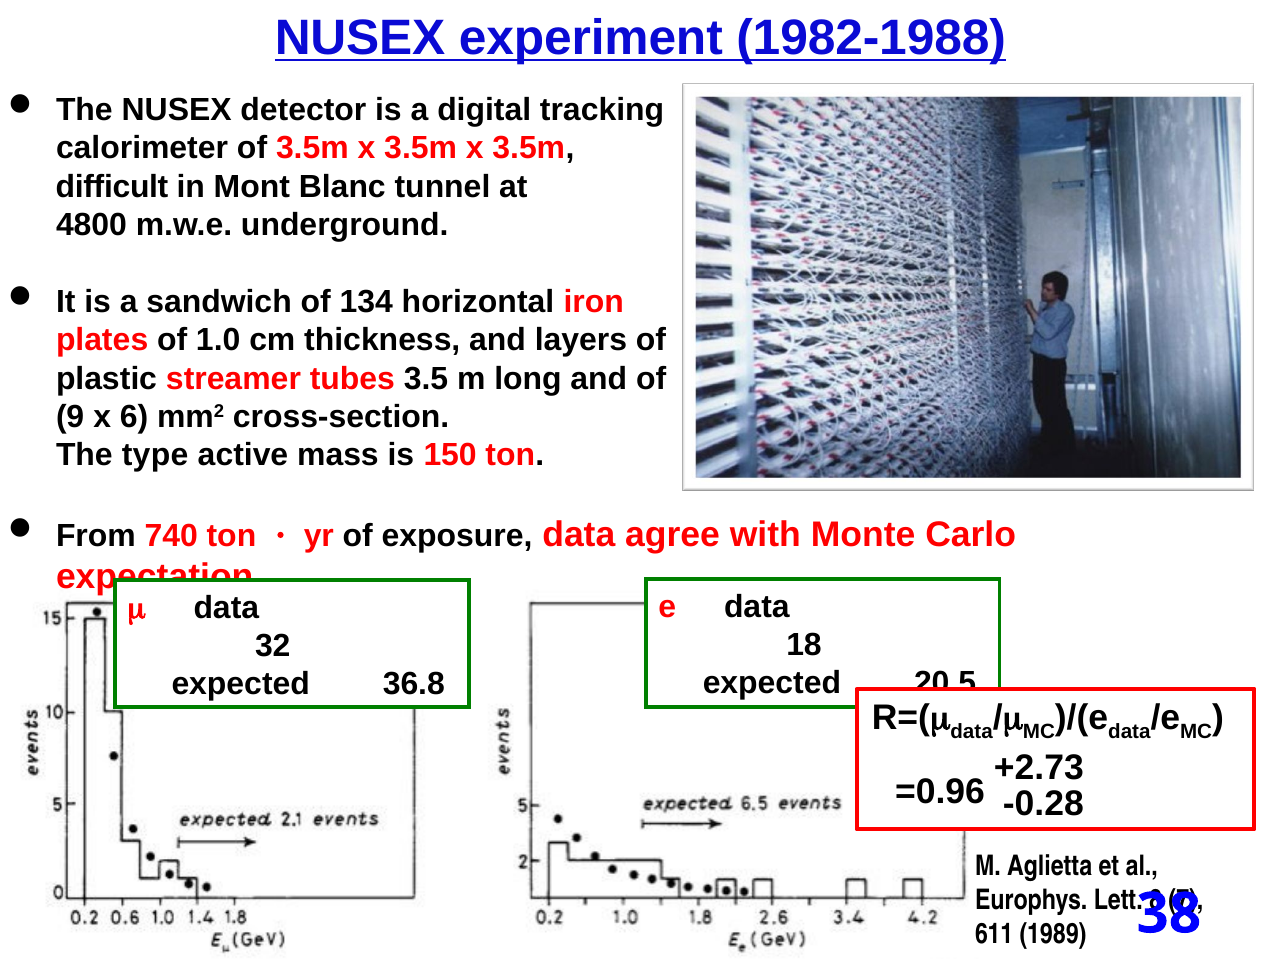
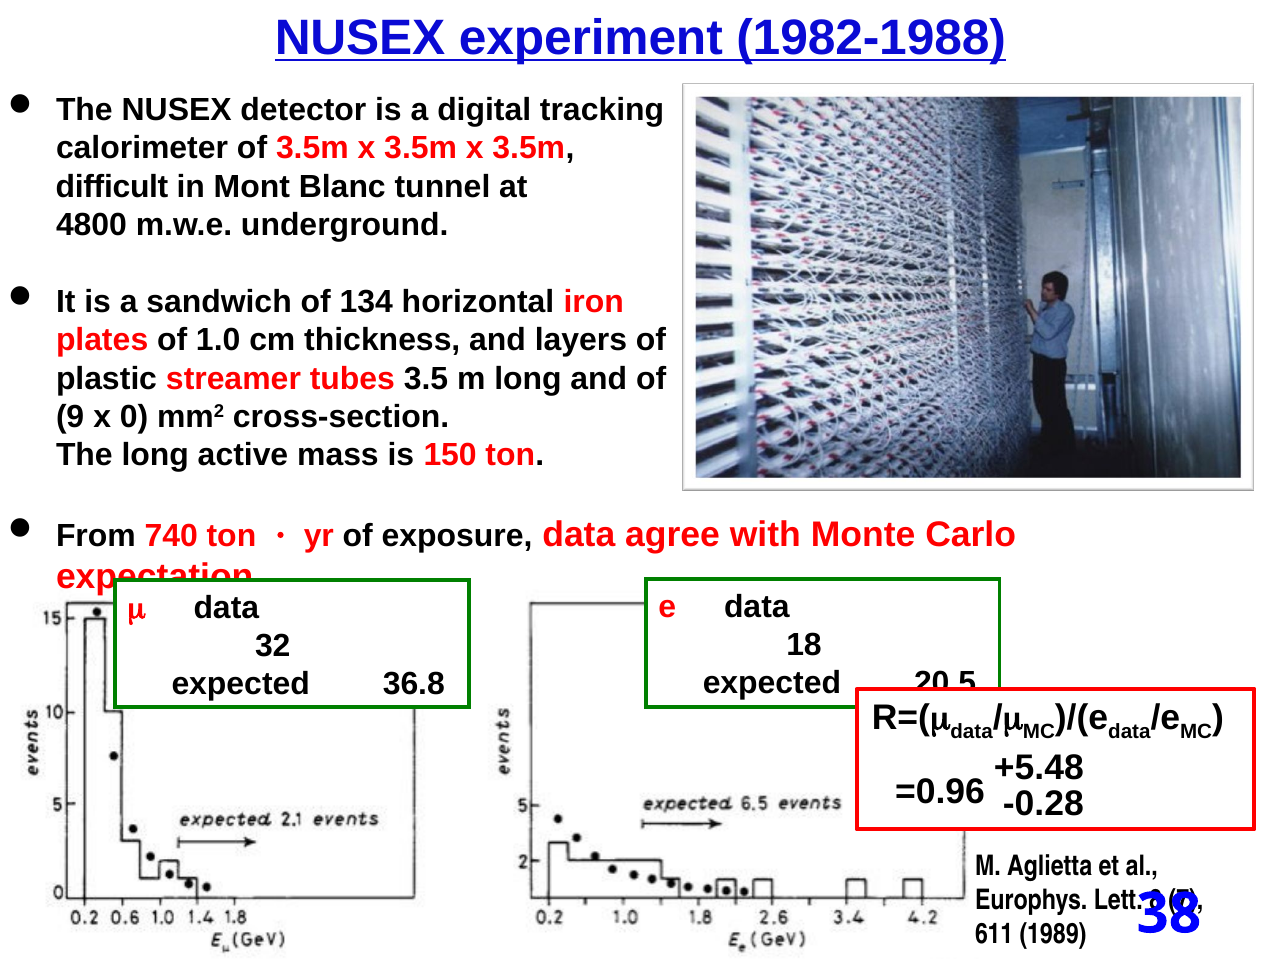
6: 6 -> 0
The type: type -> long
+2.73: +2.73 -> +5.48
